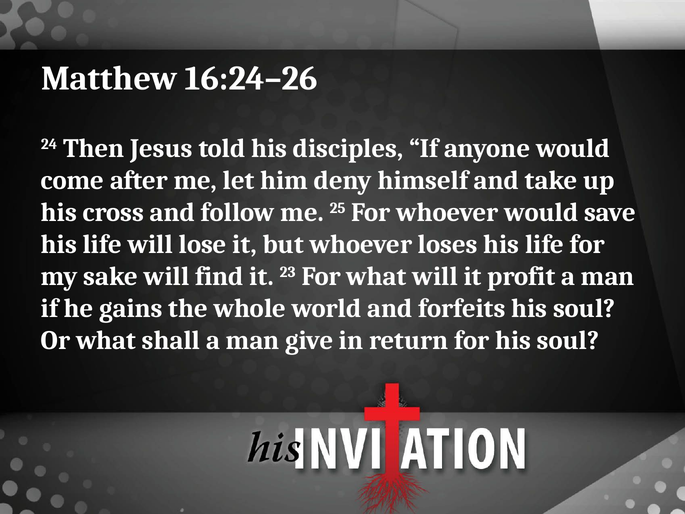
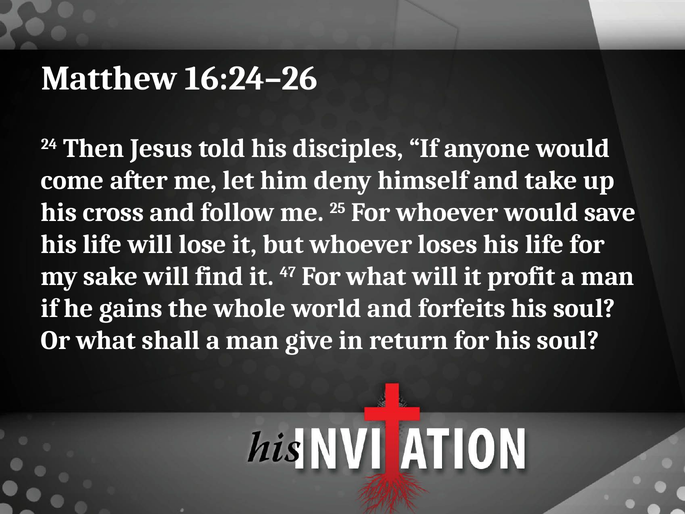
23: 23 -> 47
